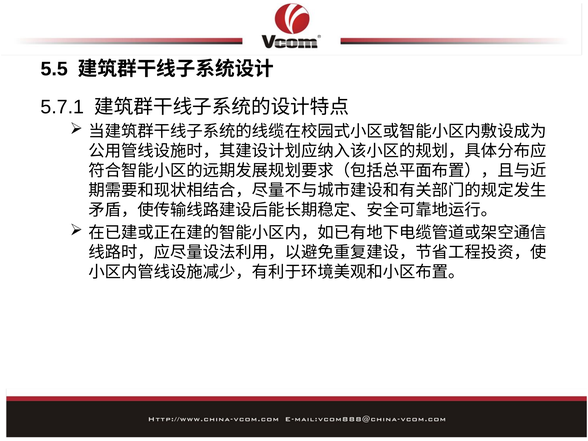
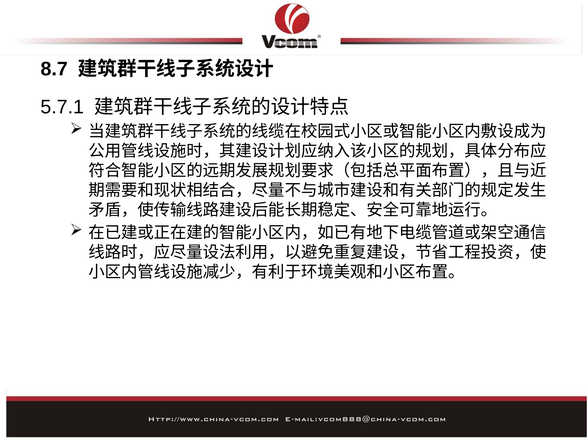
5.5: 5.5 -> 8.7
